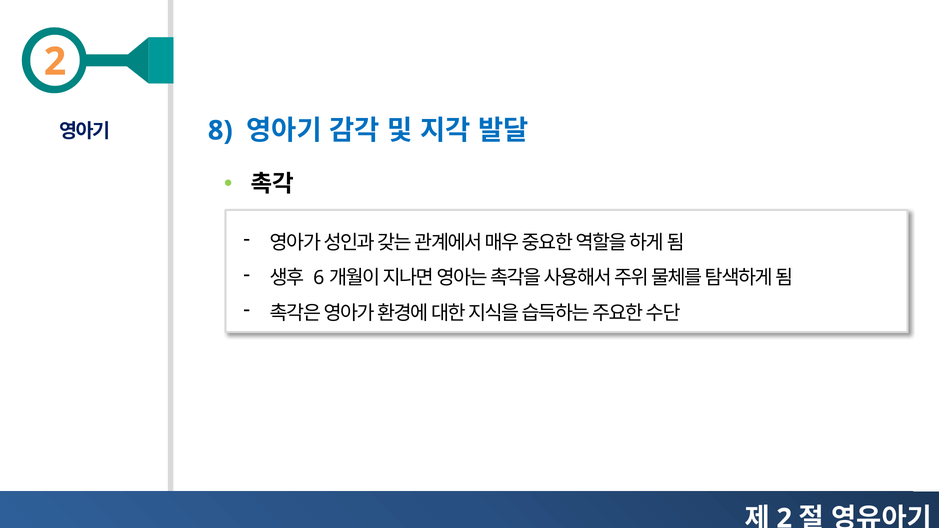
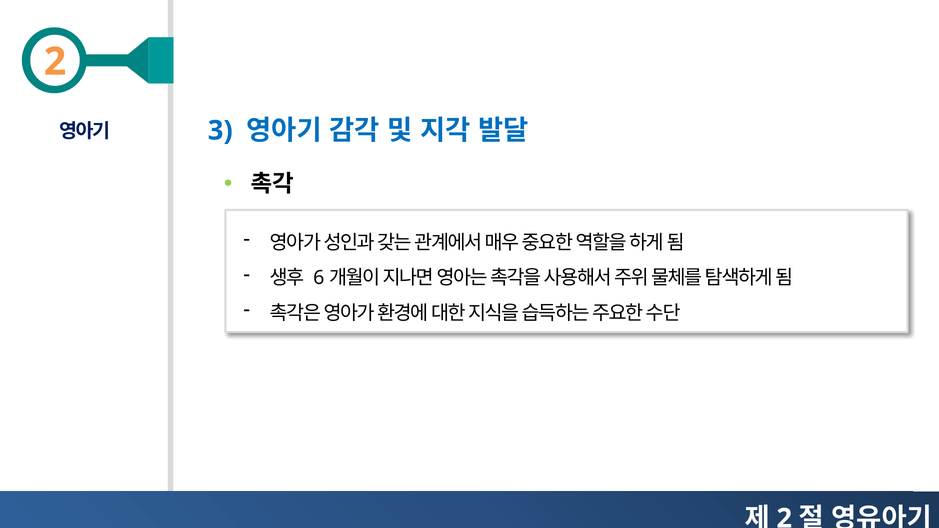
8: 8 -> 3
